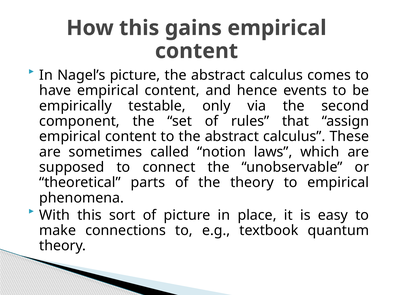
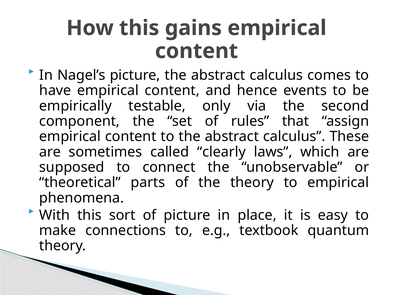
notion: notion -> clearly
